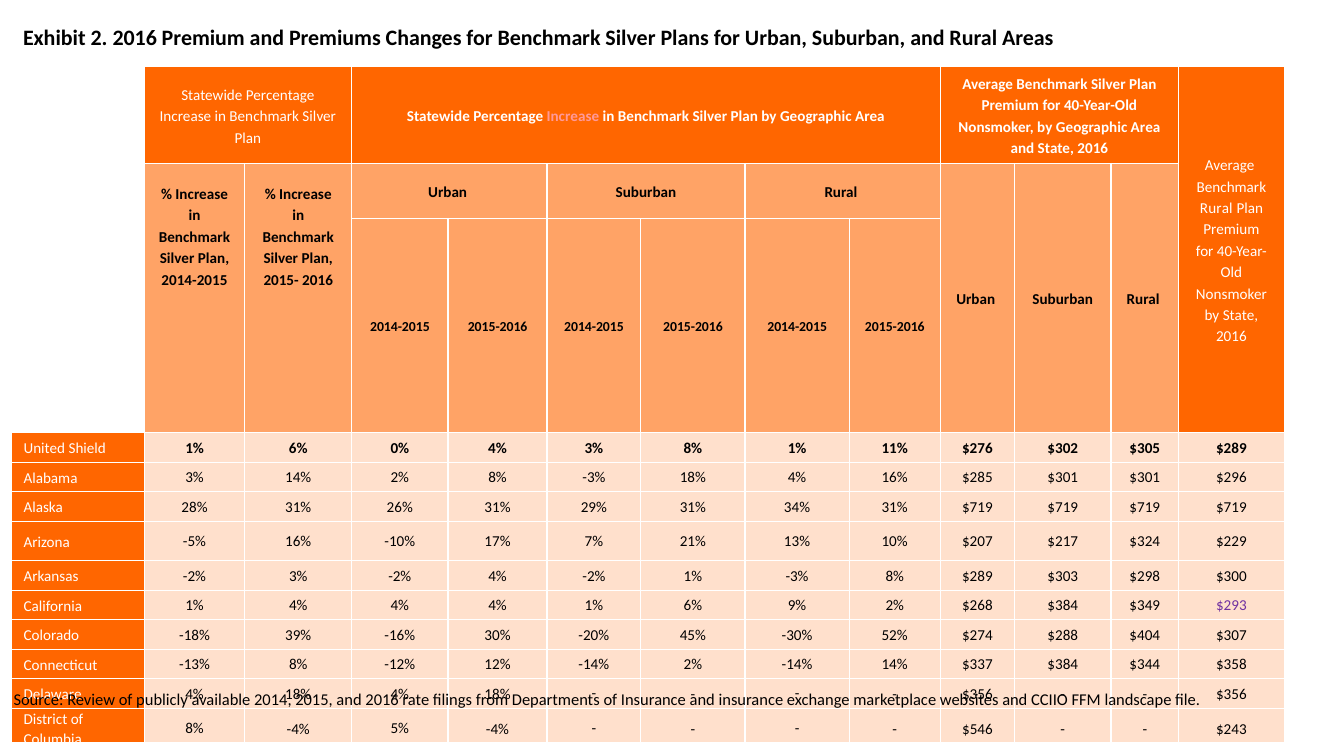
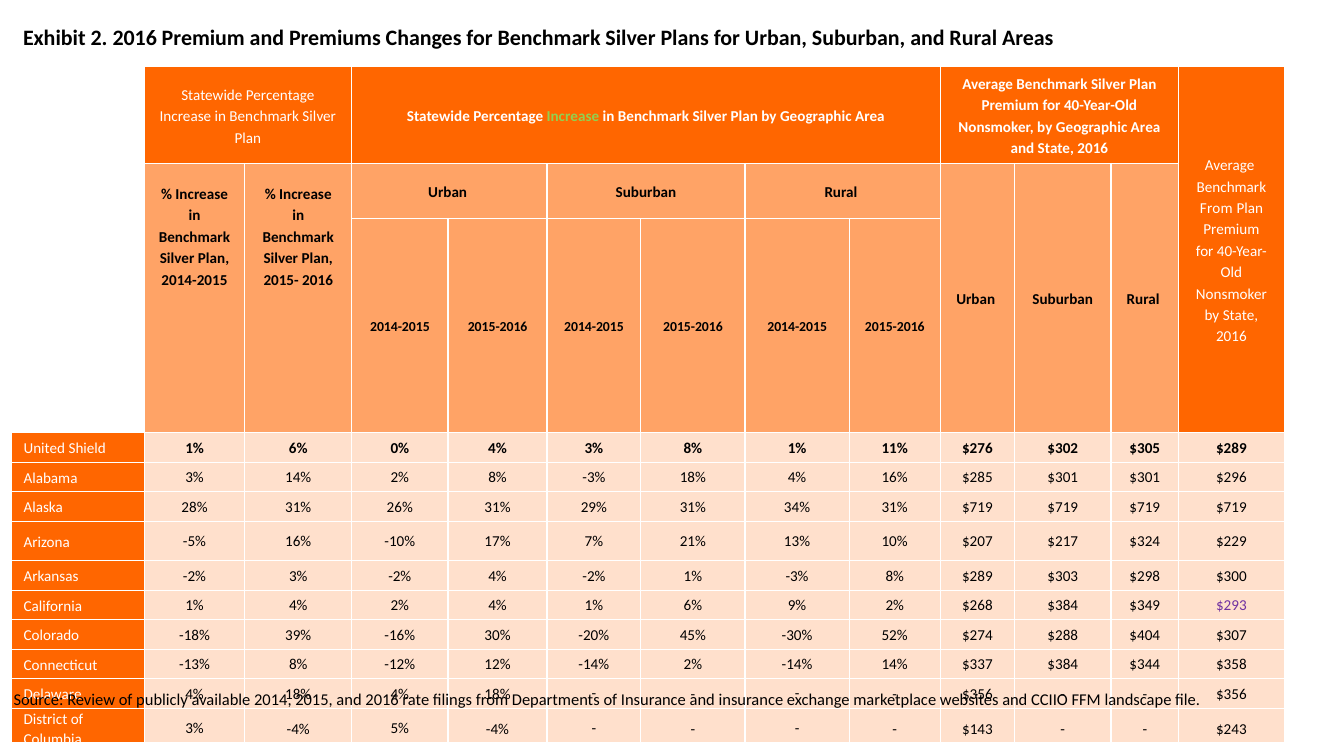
Increase at (573, 117) colour: pink -> light green
Rural at (1216, 209): Rural -> From
1% 4% 4%: 4% -> 2%
8% at (195, 729): 8% -> 3%
$546: $546 -> $143
